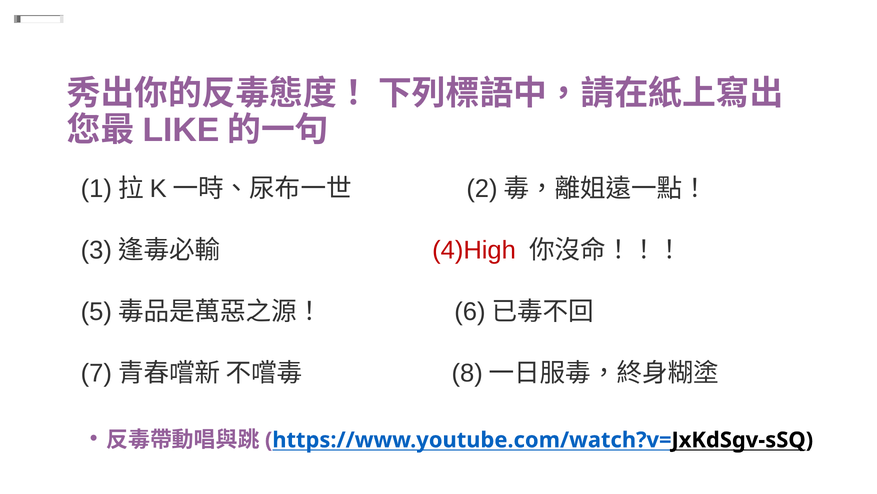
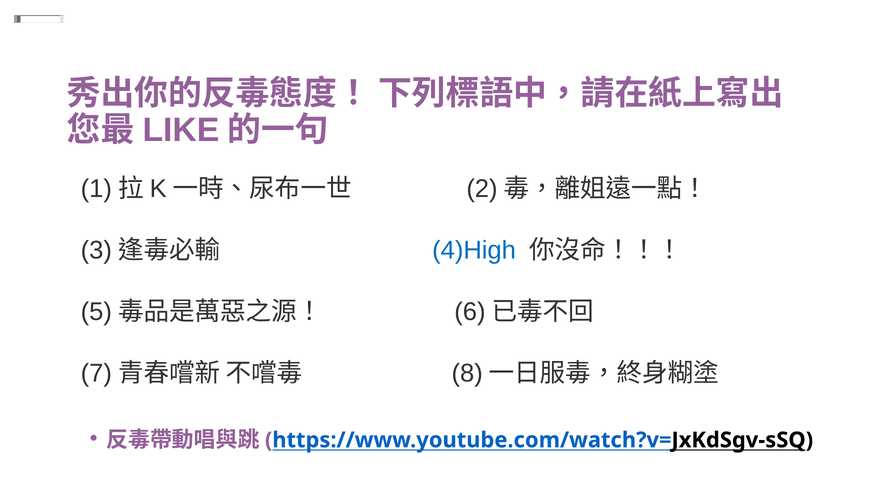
4)High colour: red -> blue
